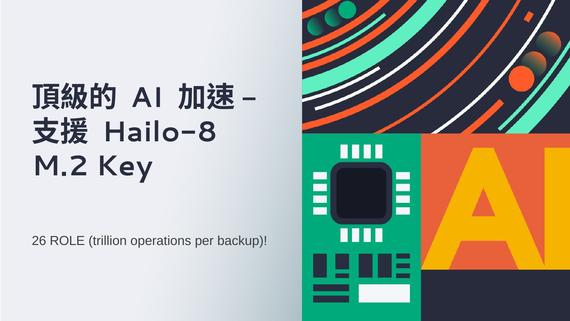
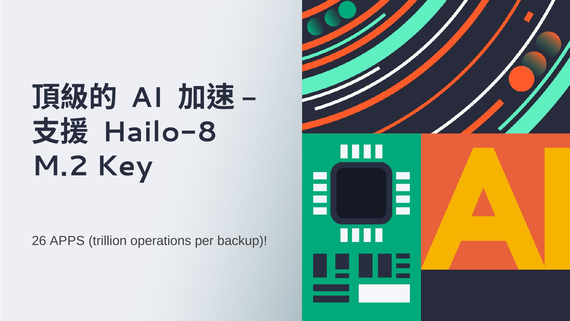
ROLE: ROLE -> APPS
